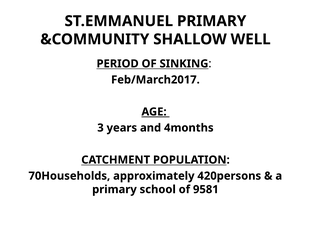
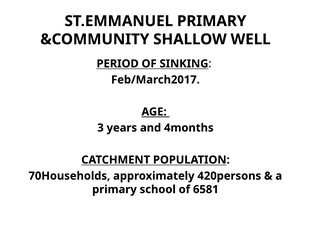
9581: 9581 -> 6581
